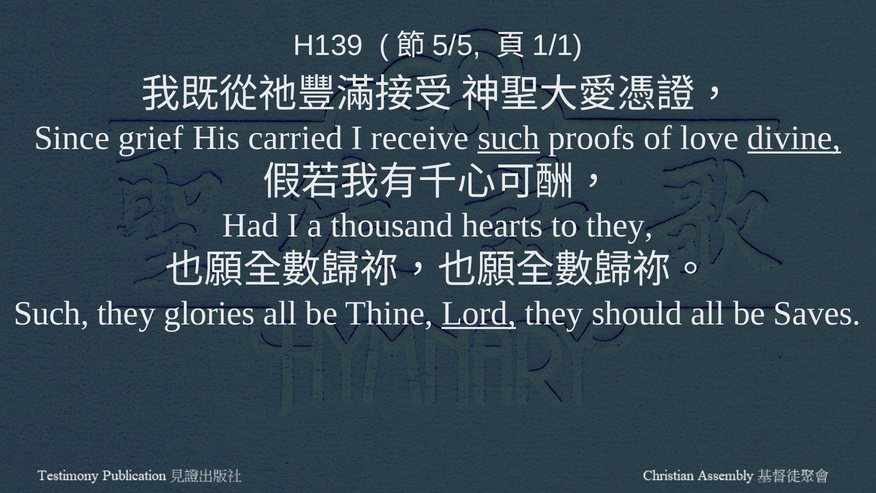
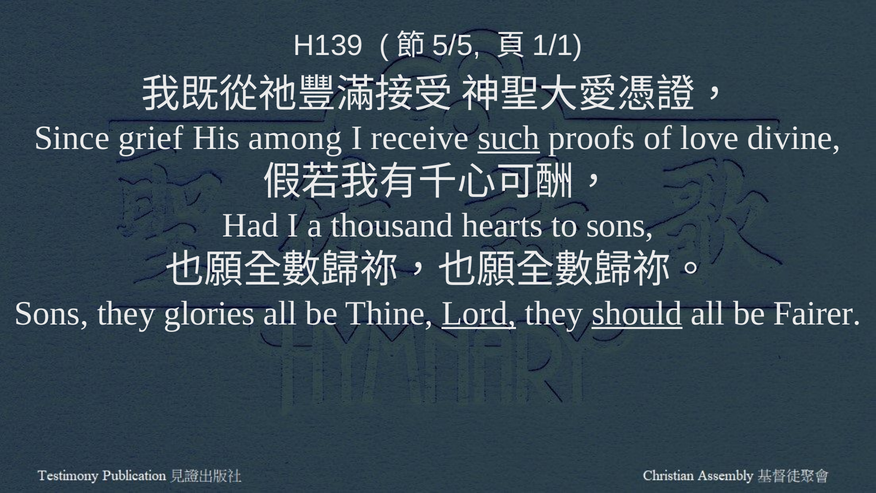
carried: carried -> among
divine underline: present -> none
to they: they -> sons
Such at (51, 313): Such -> Sons
should underline: none -> present
Saves: Saves -> Fairer
